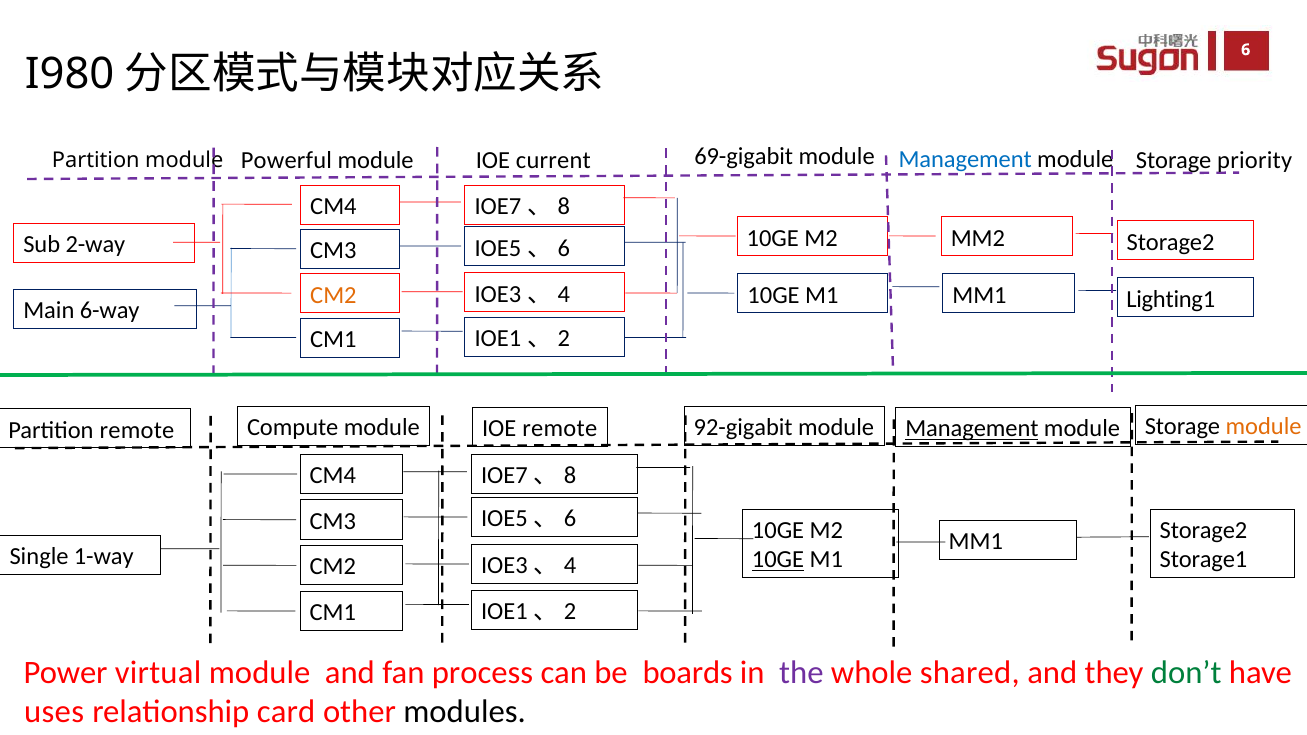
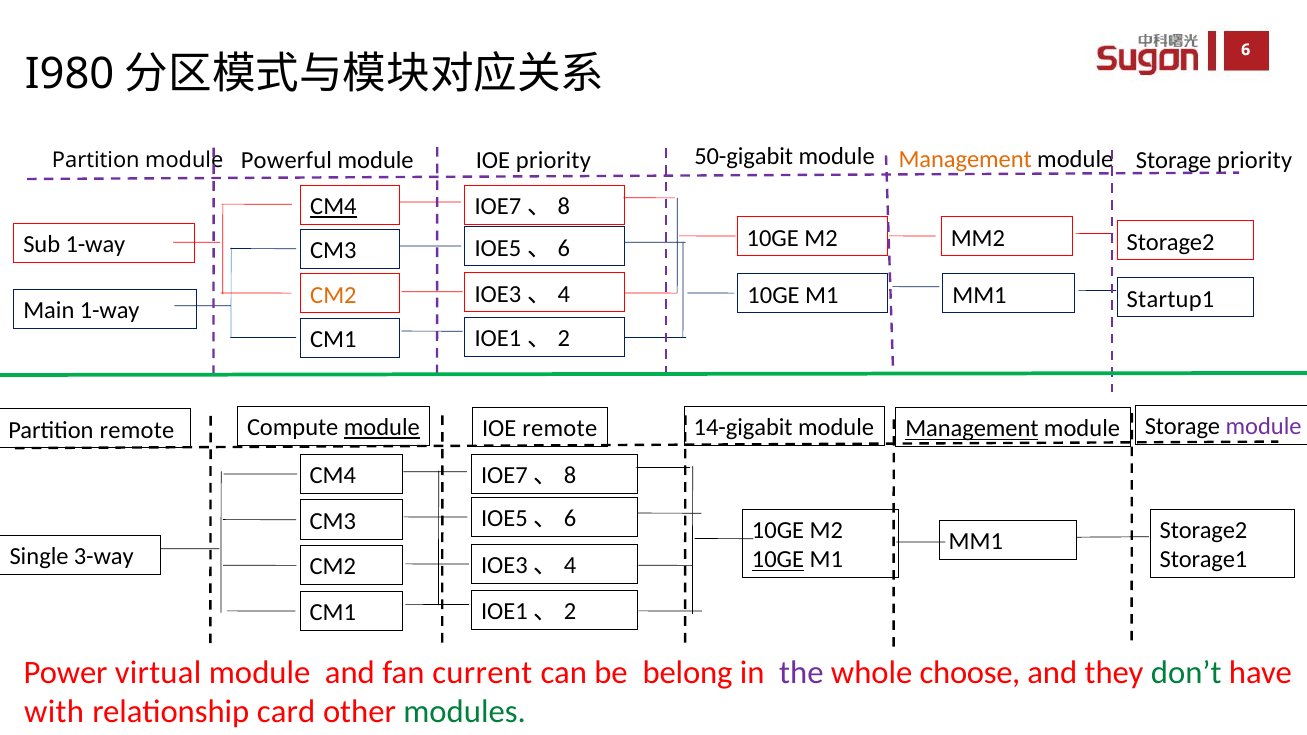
69-gigabit: 69-gigabit -> 50-gigabit
Management at (965, 159) colour: blue -> orange
IOE current: current -> priority
CM4 at (333, 206) underline: none -> present
Sub 2-way: 2-way -> 1-way
Lighting1: Lighting1 -> Startup1
Main 6-way: 6-way -> 1-way
module at (1264, 427) colour: orange -> purple
92-gigabit: 92-gigabit -> 14-gigabit
module at (382, 427) underline: none -> present
1-way: 1-way -> 3-way
process: process -> current
boards: boards -> belong
shared: shared -> choose
uses: uses -> with
modules colour: black -> green
